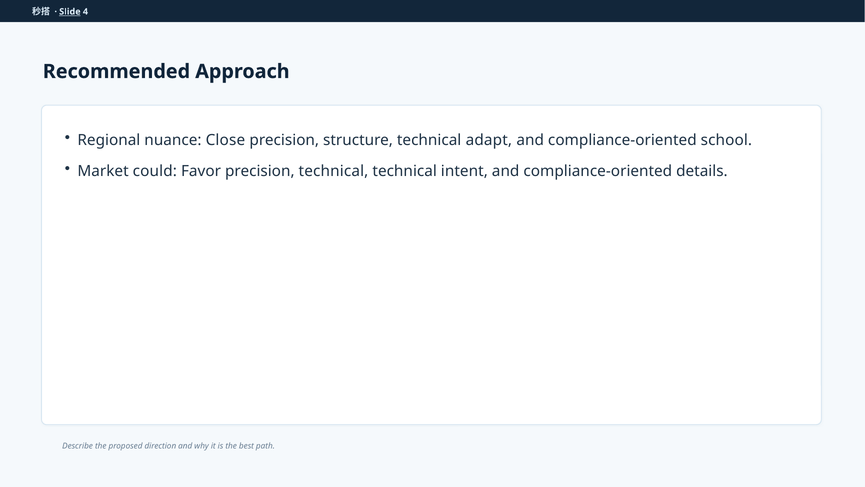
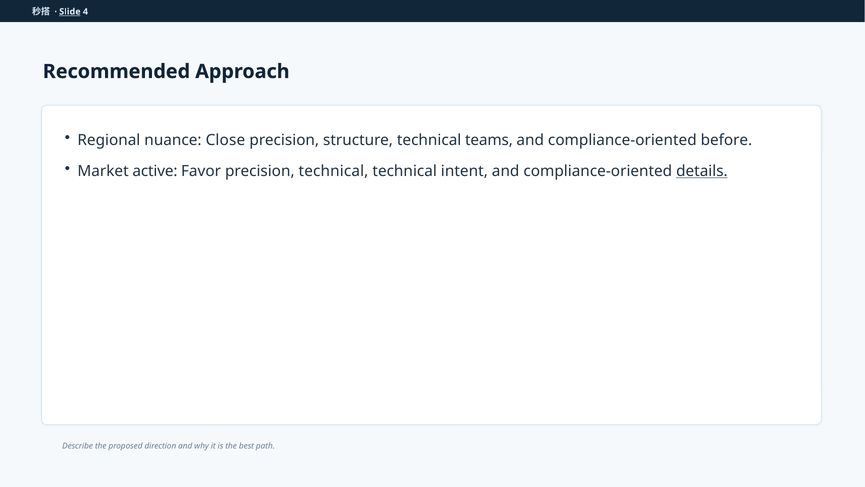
adapt: adapt -> teams
school: school -> before
could: could -> active
details underline: none -> present
